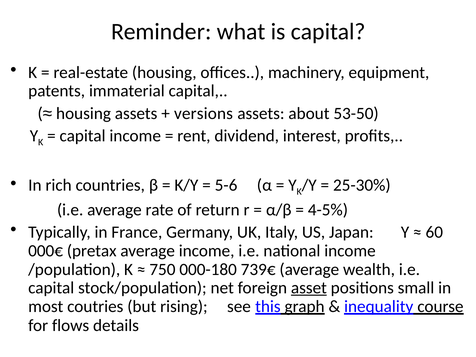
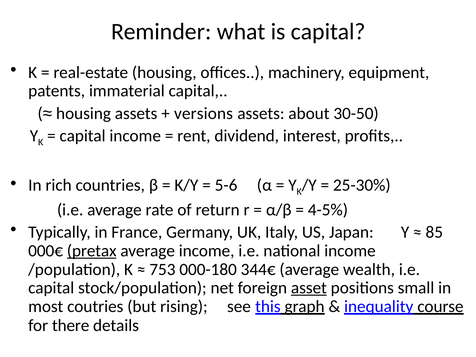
53-50: 53-50 -> 30-50
60: 60 -> 85
pretax underline: none -> present
750: 750 -> 753
739€: 739€ -> 344€
flows: flows -> there
